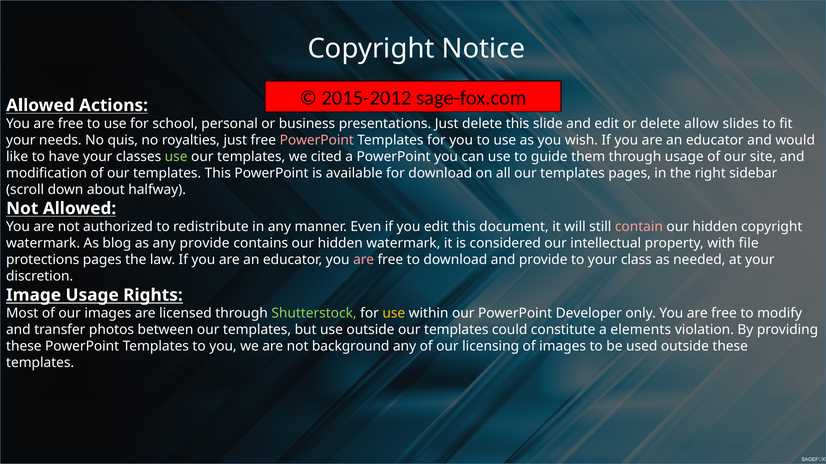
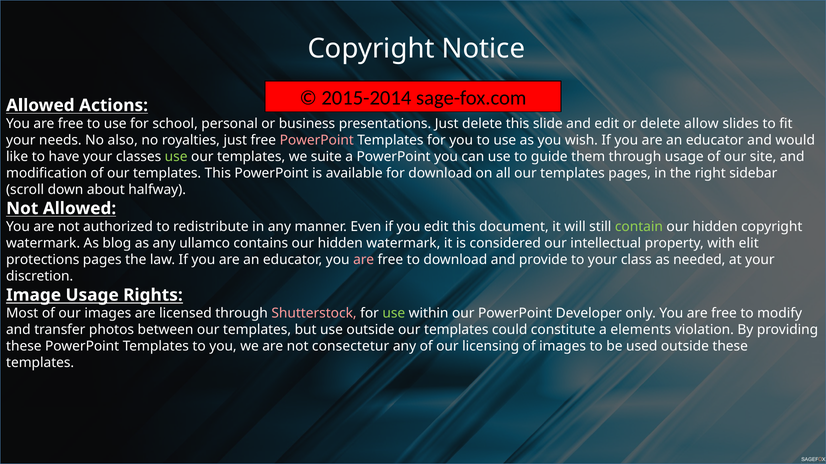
2015-2012: 2015-2012 -> 2015-2014
quis: quis -> also
cited: cited -> suite
contain colour: pink -> light green
any provide: provide -> ullamco
file: file -> elit
Shutterstock colour: light green -> pink
use at (394, 314) colour: yellow -> light green
background: background -> consectetur
